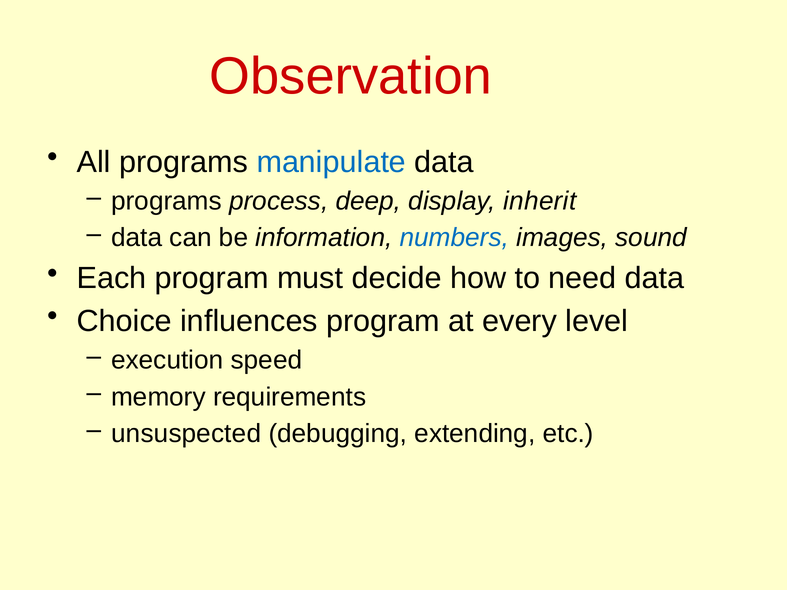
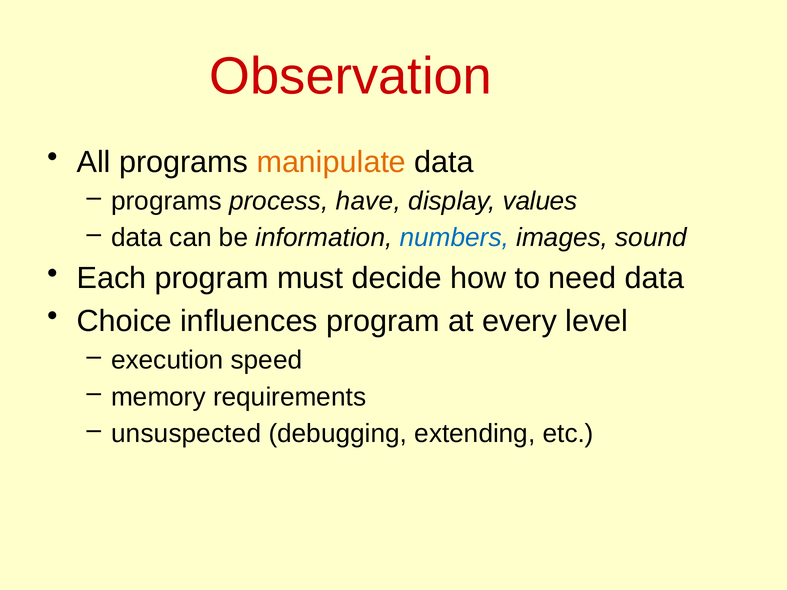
manipulate colour: blue -> orange
deep: deep -> have
inherit: inherit -> values
